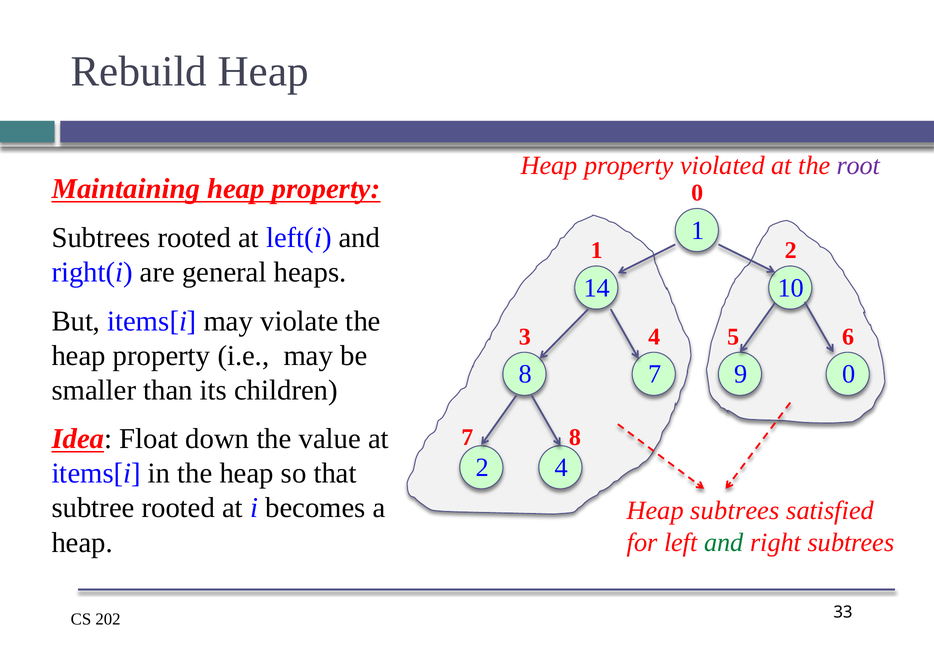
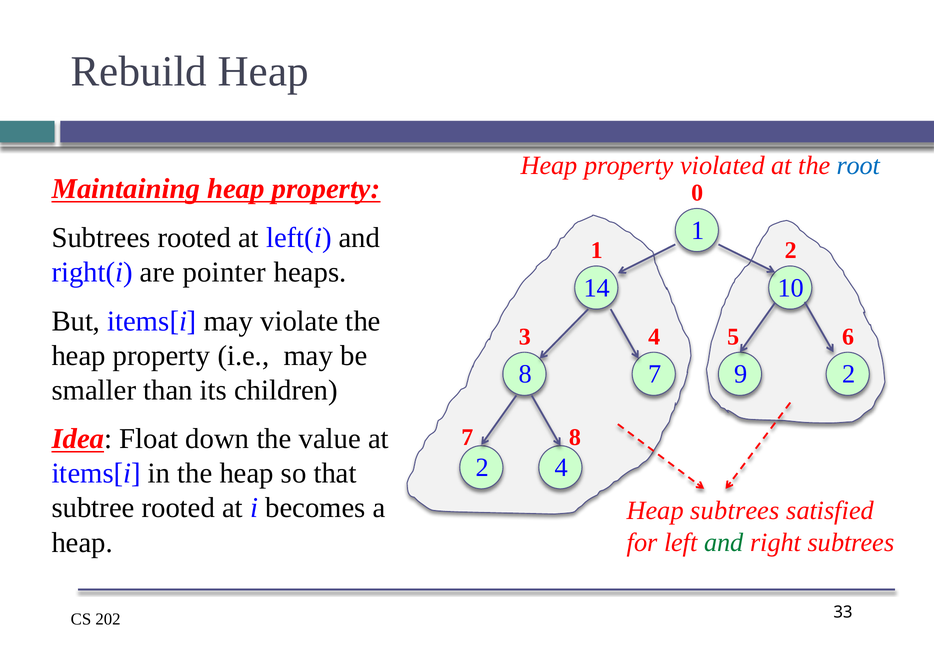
root colour: purple -> blue
general: general -> pointer
9 0: 0 -> 2
